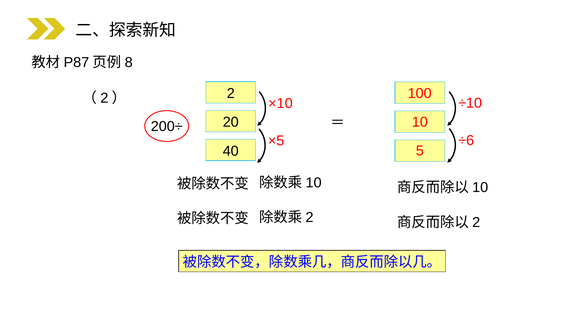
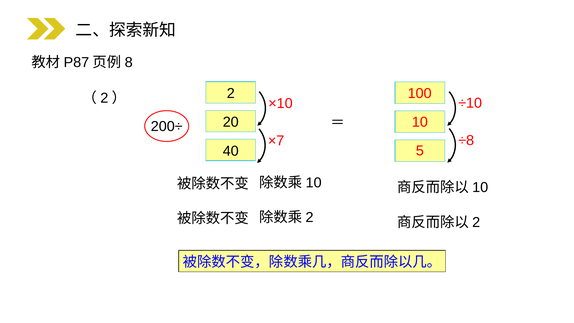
÷6: ÷6 -> ÷8
×5: ×5 -> ×7
